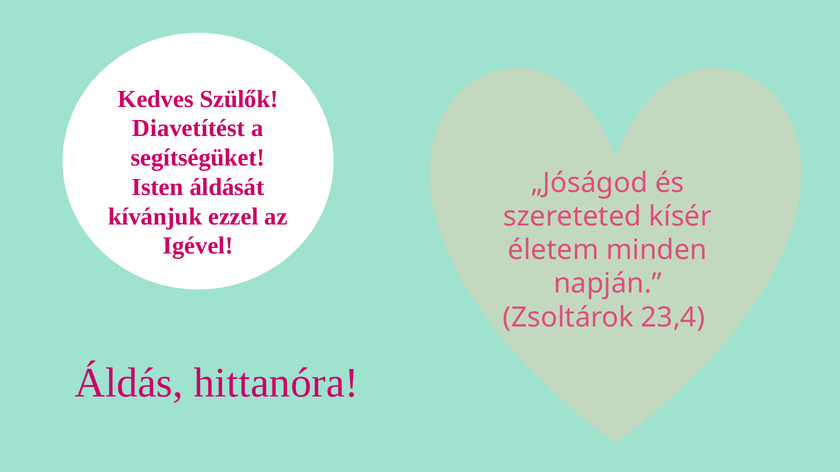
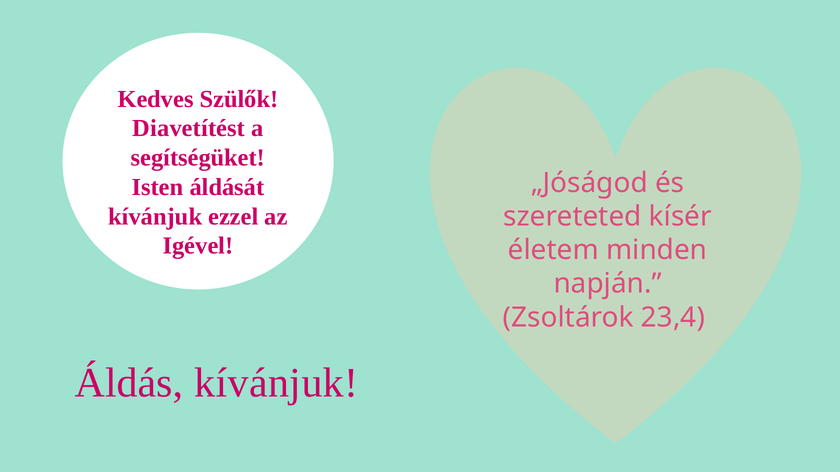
Áldás hittanóra: hittanóra -> kívánjuk
